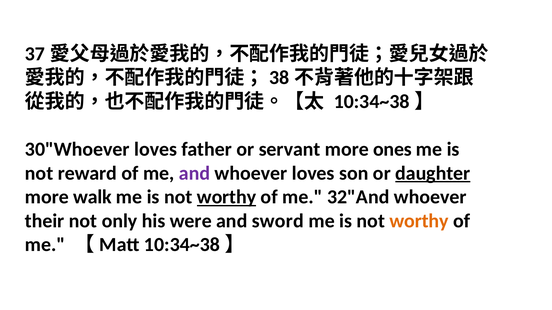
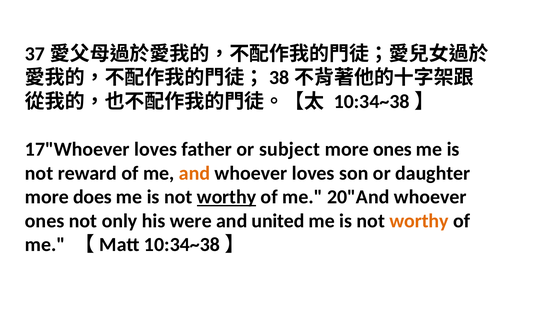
30"Whoever: 30"Whoever -> 17"Whoever
servant: servant -> subject
and at (194, 173) colour: purple -> orange
daughter underline: present -> none
walk: walk -> does
32"And: 32"And -> 20"And
their at (45, 221): their -> ones
sword: sword -> united
